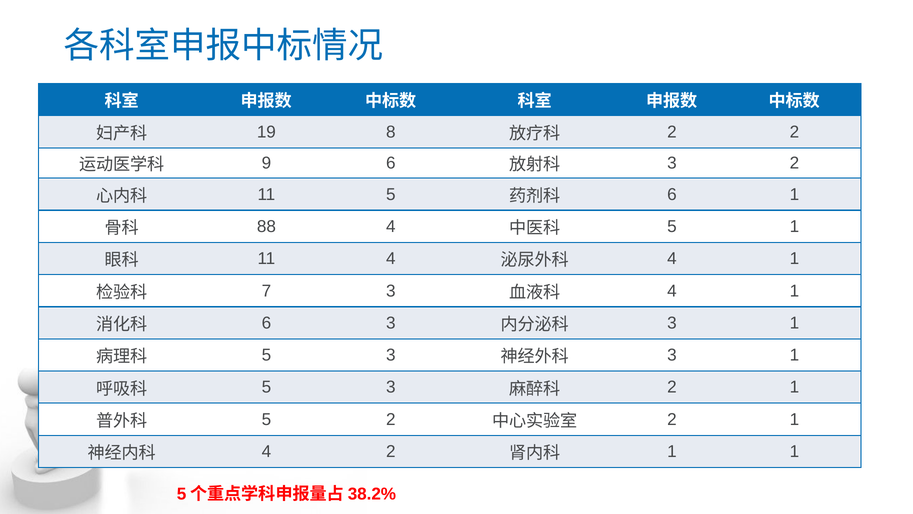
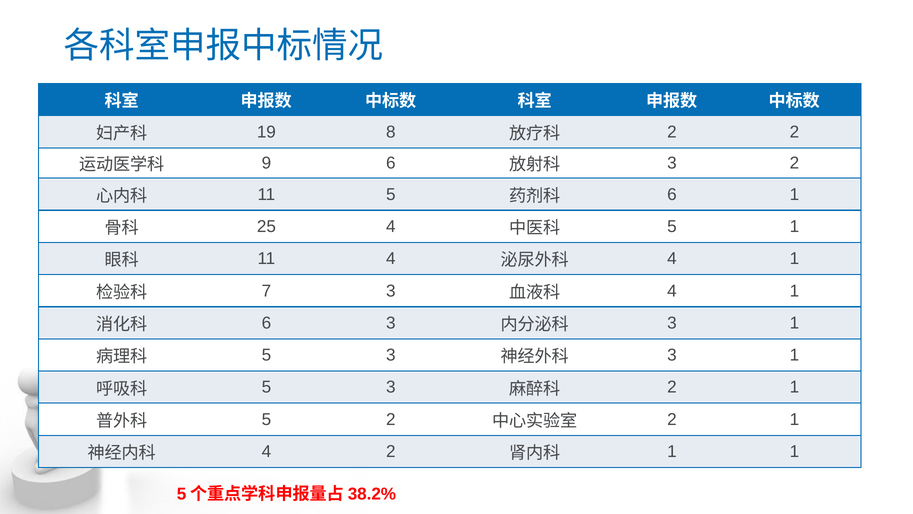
88: 88 -> 25
